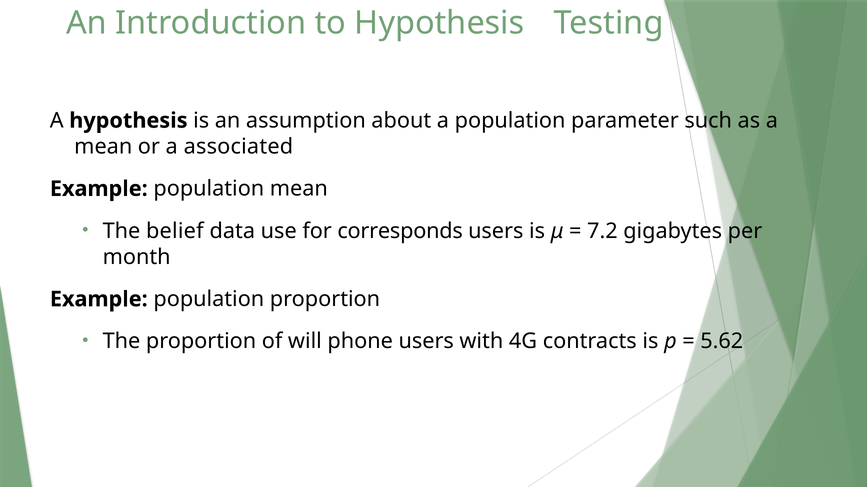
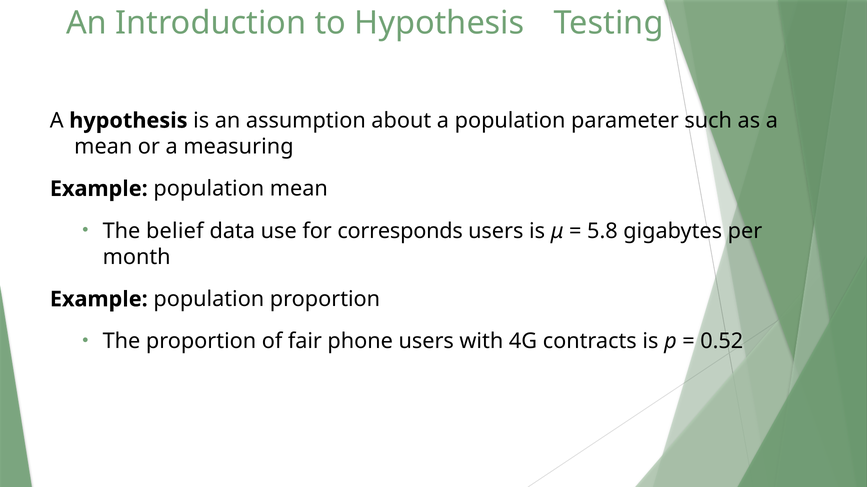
associated: associated -> measuring
7.2: 7.2 -> 5.8
will: will -> fair
5.62: 5.62 -> 0.52
